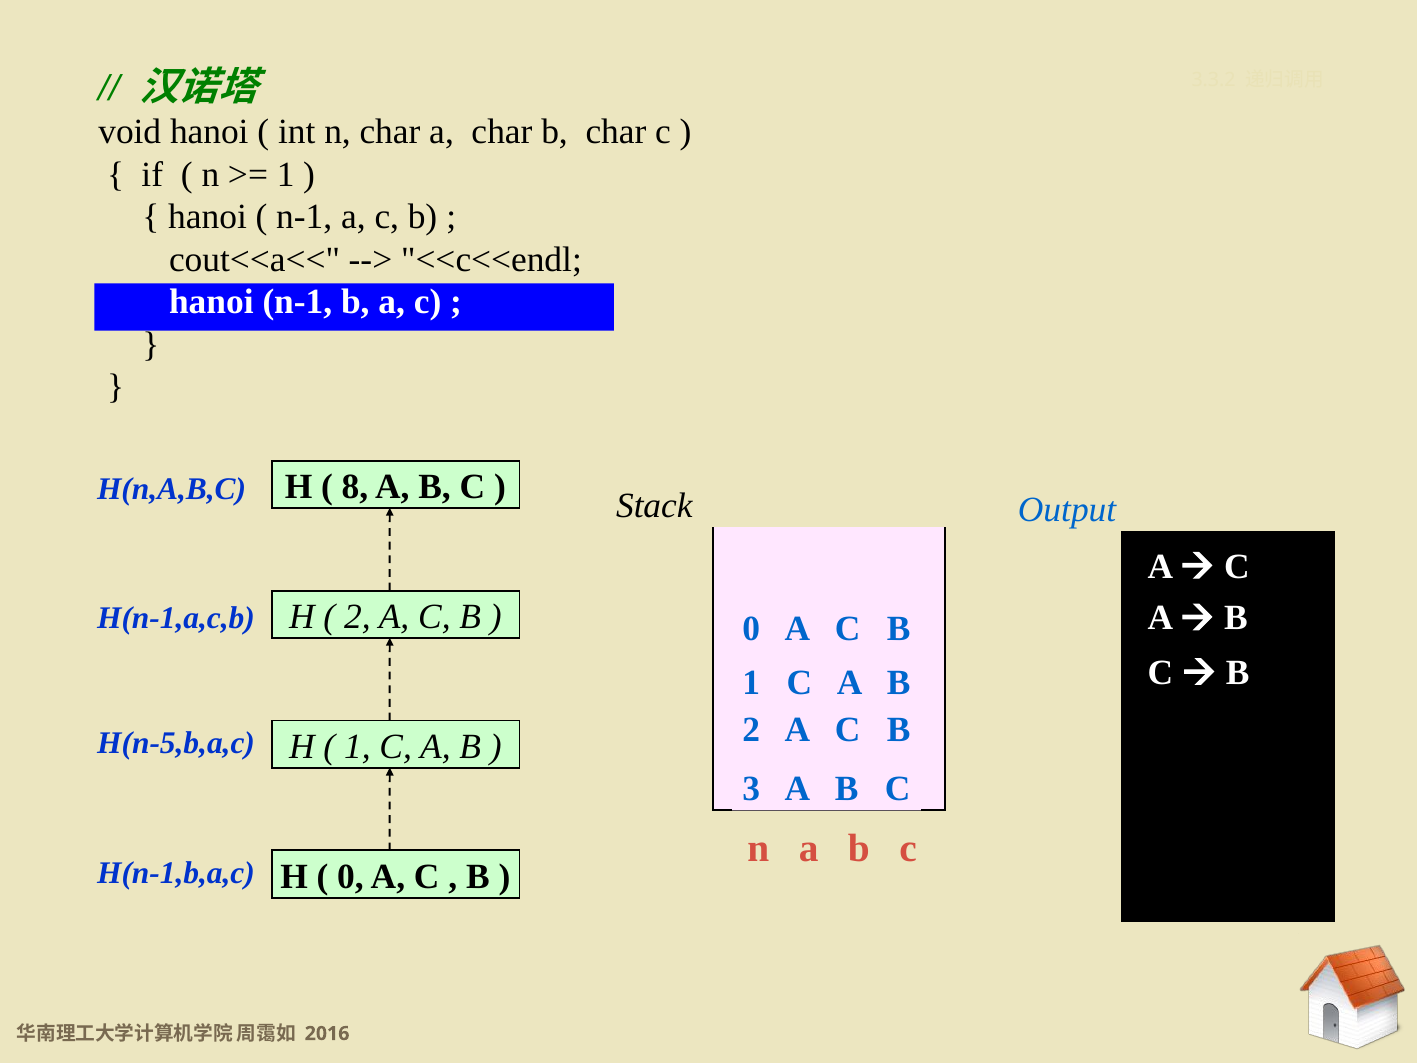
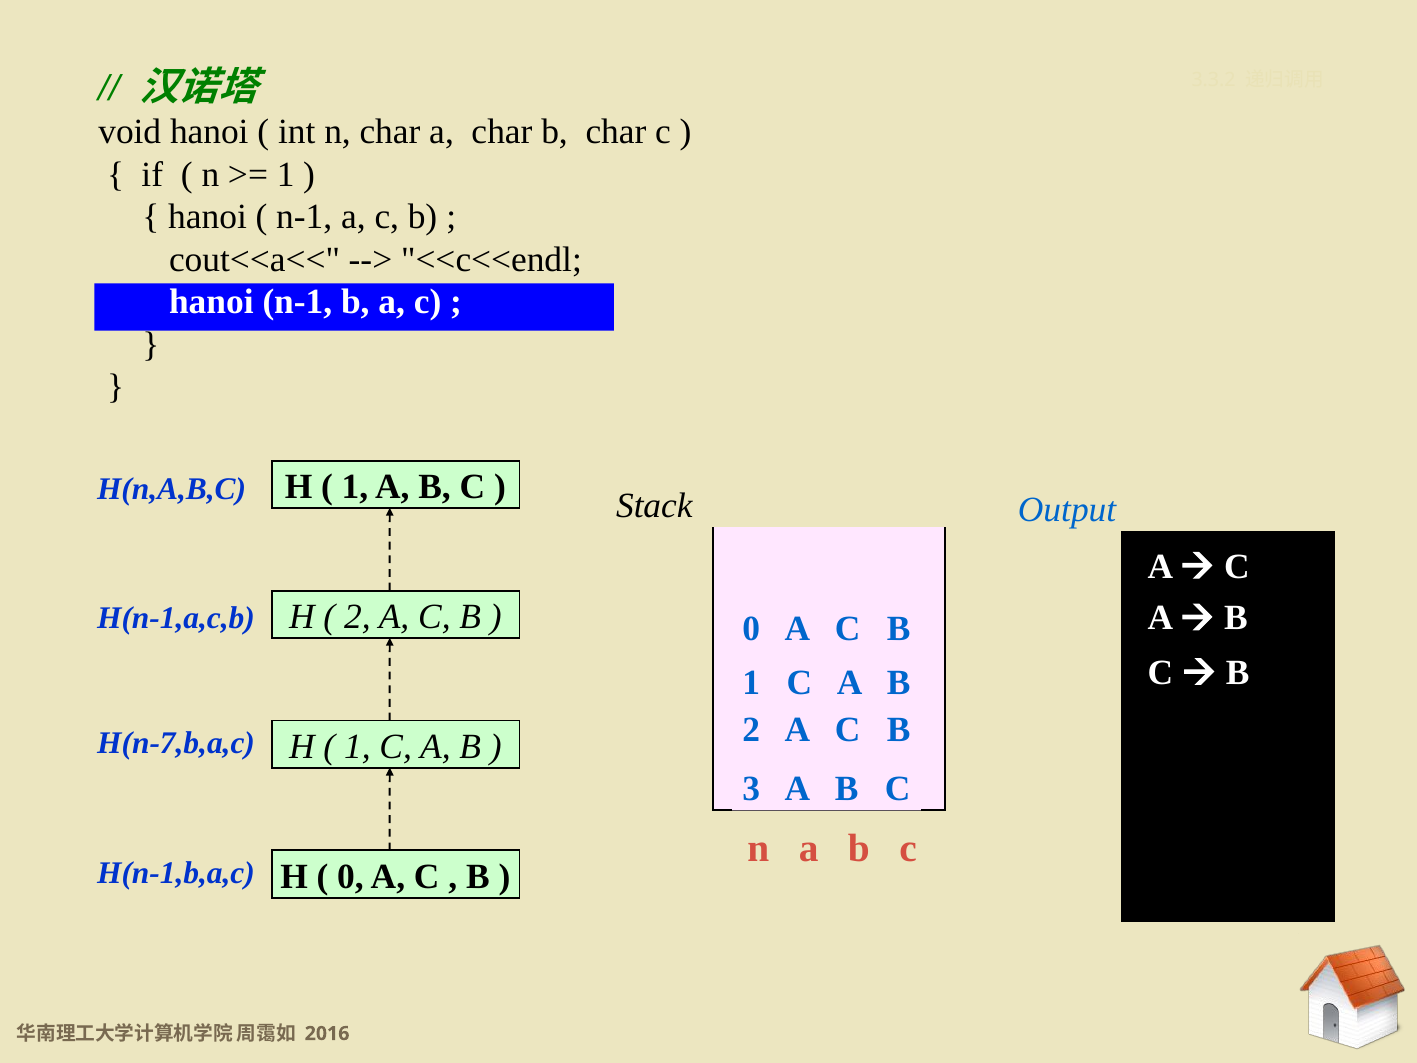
8 at (355, 487): 8 -> 1
H(n-5,b,a,c: H(n-5,b,a,c -> H(n-7,b,a,c
